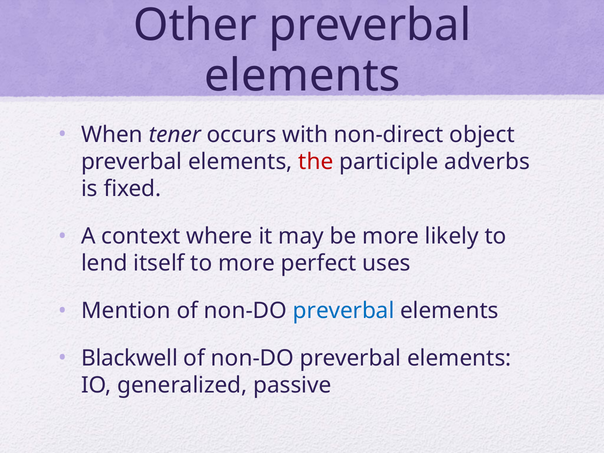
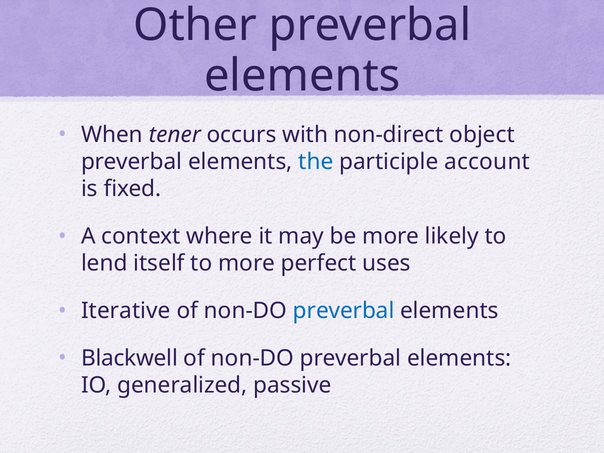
the colour: red -> blue
adverbs: adverbs -> account
Mention: Mention -> Iterative
